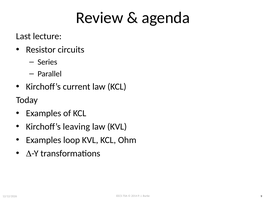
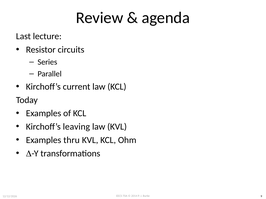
loop: loop -> thru
